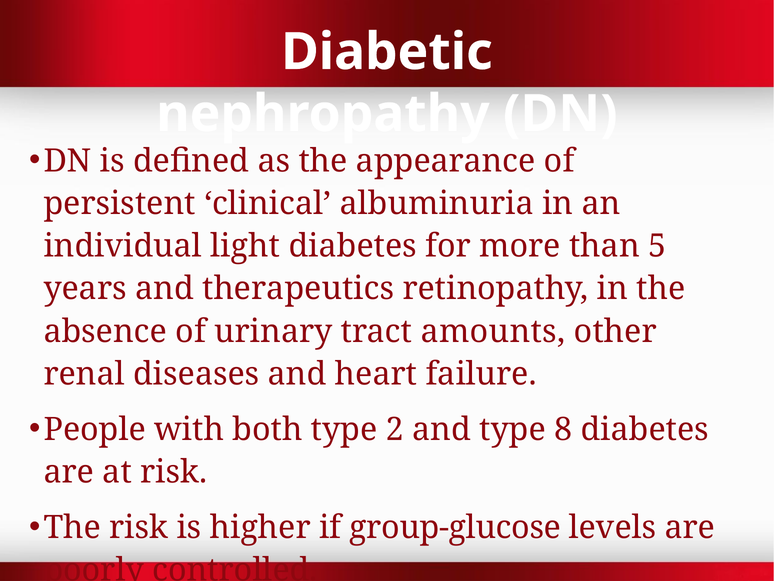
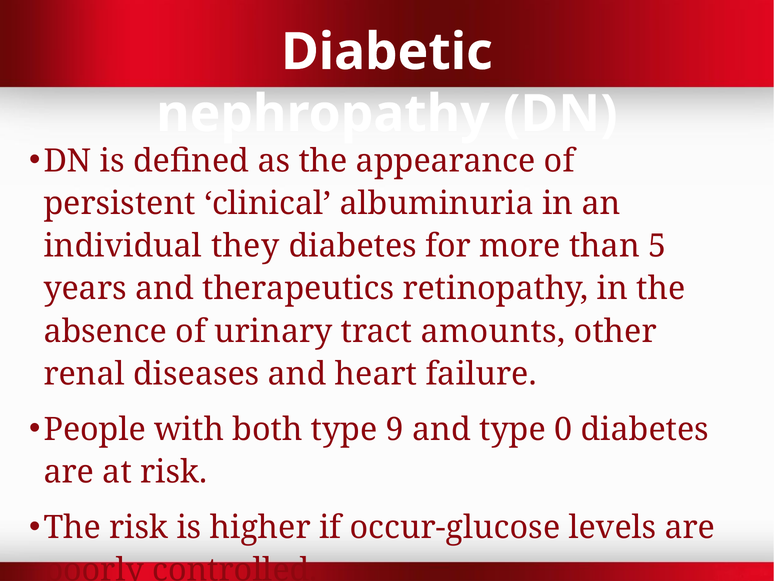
light: light -> they
2: 2 -> 9
8: 8 -> 0
group-glucose: group-glucose -> occur-glucose
